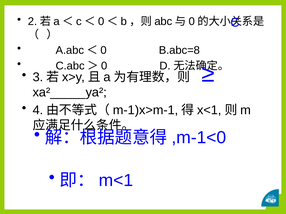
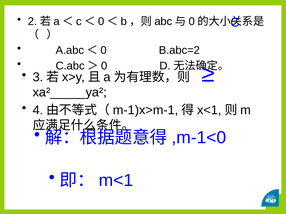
B.abc=8: B.abc=8 -> B.abc=2
